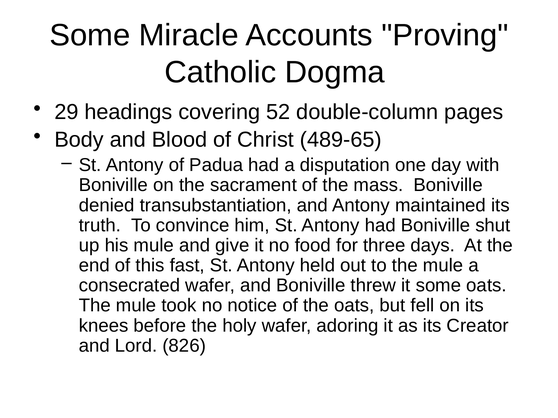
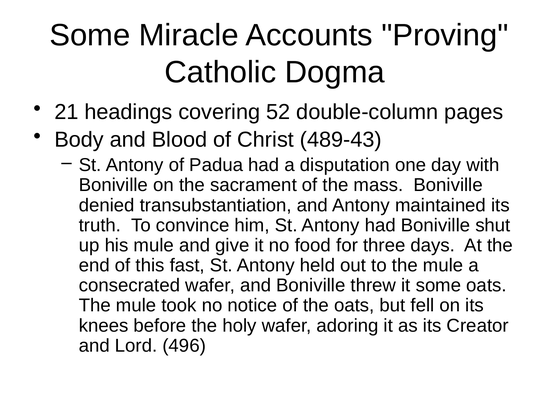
29: 29 -> 21
489-65: 489-65 -> 489-43
826: 826 -> 496
